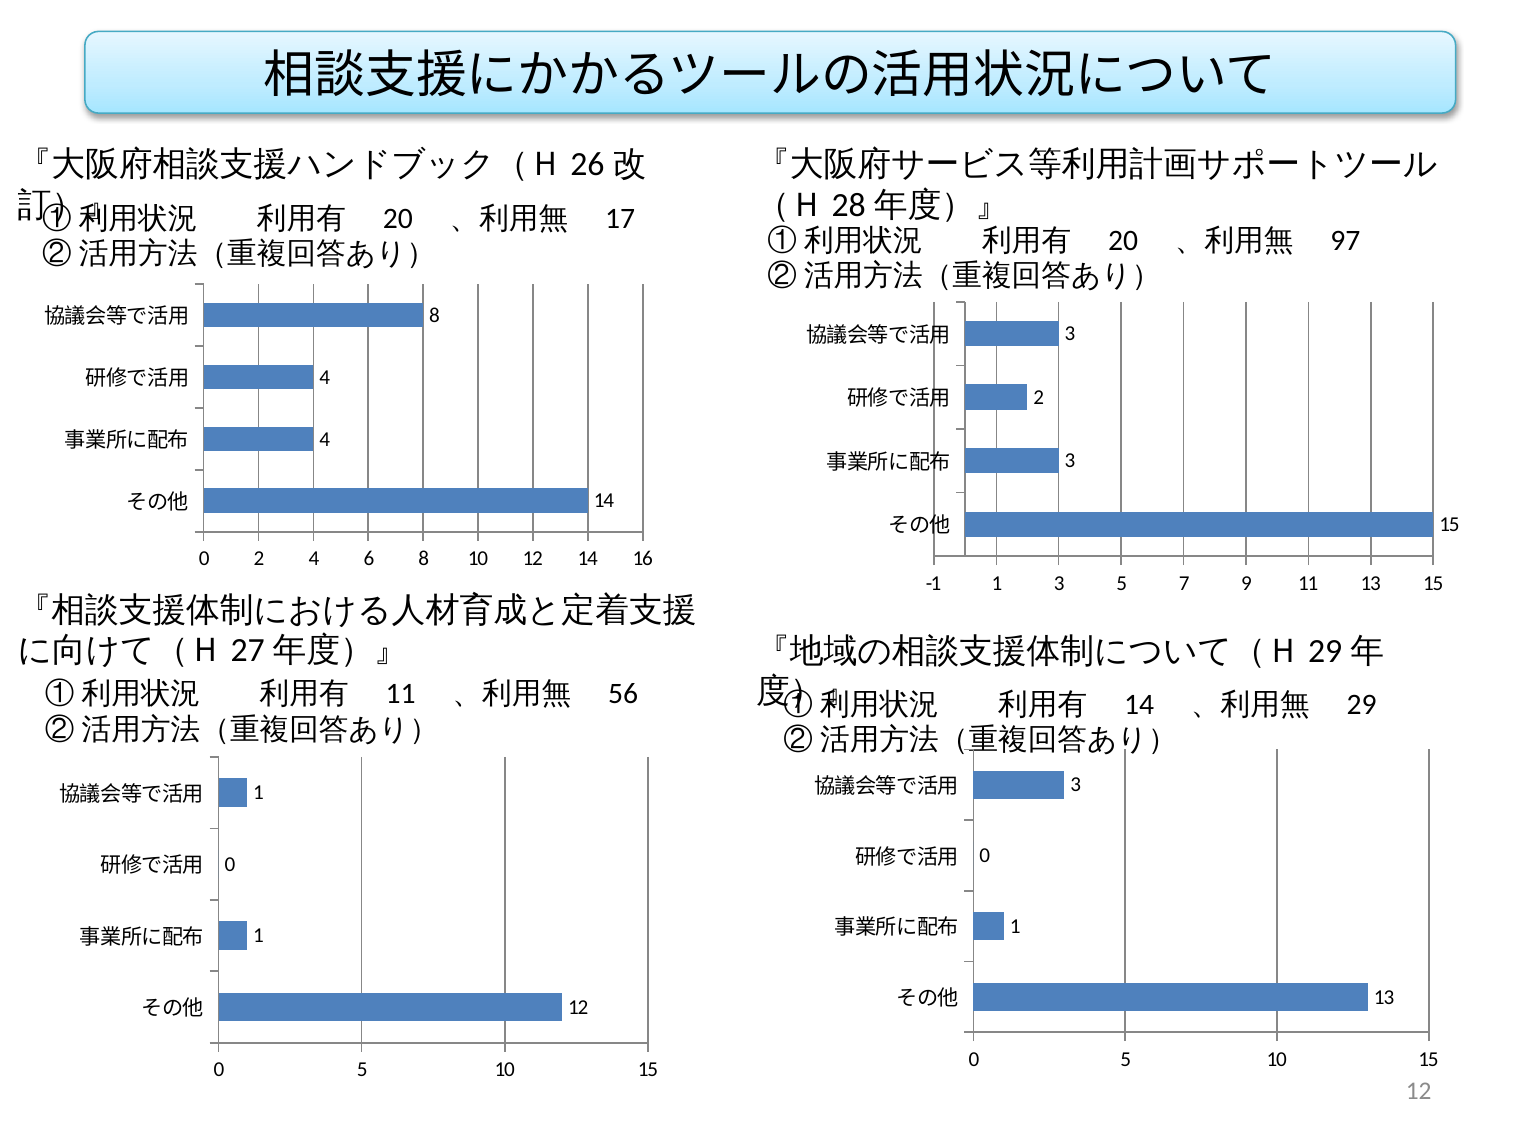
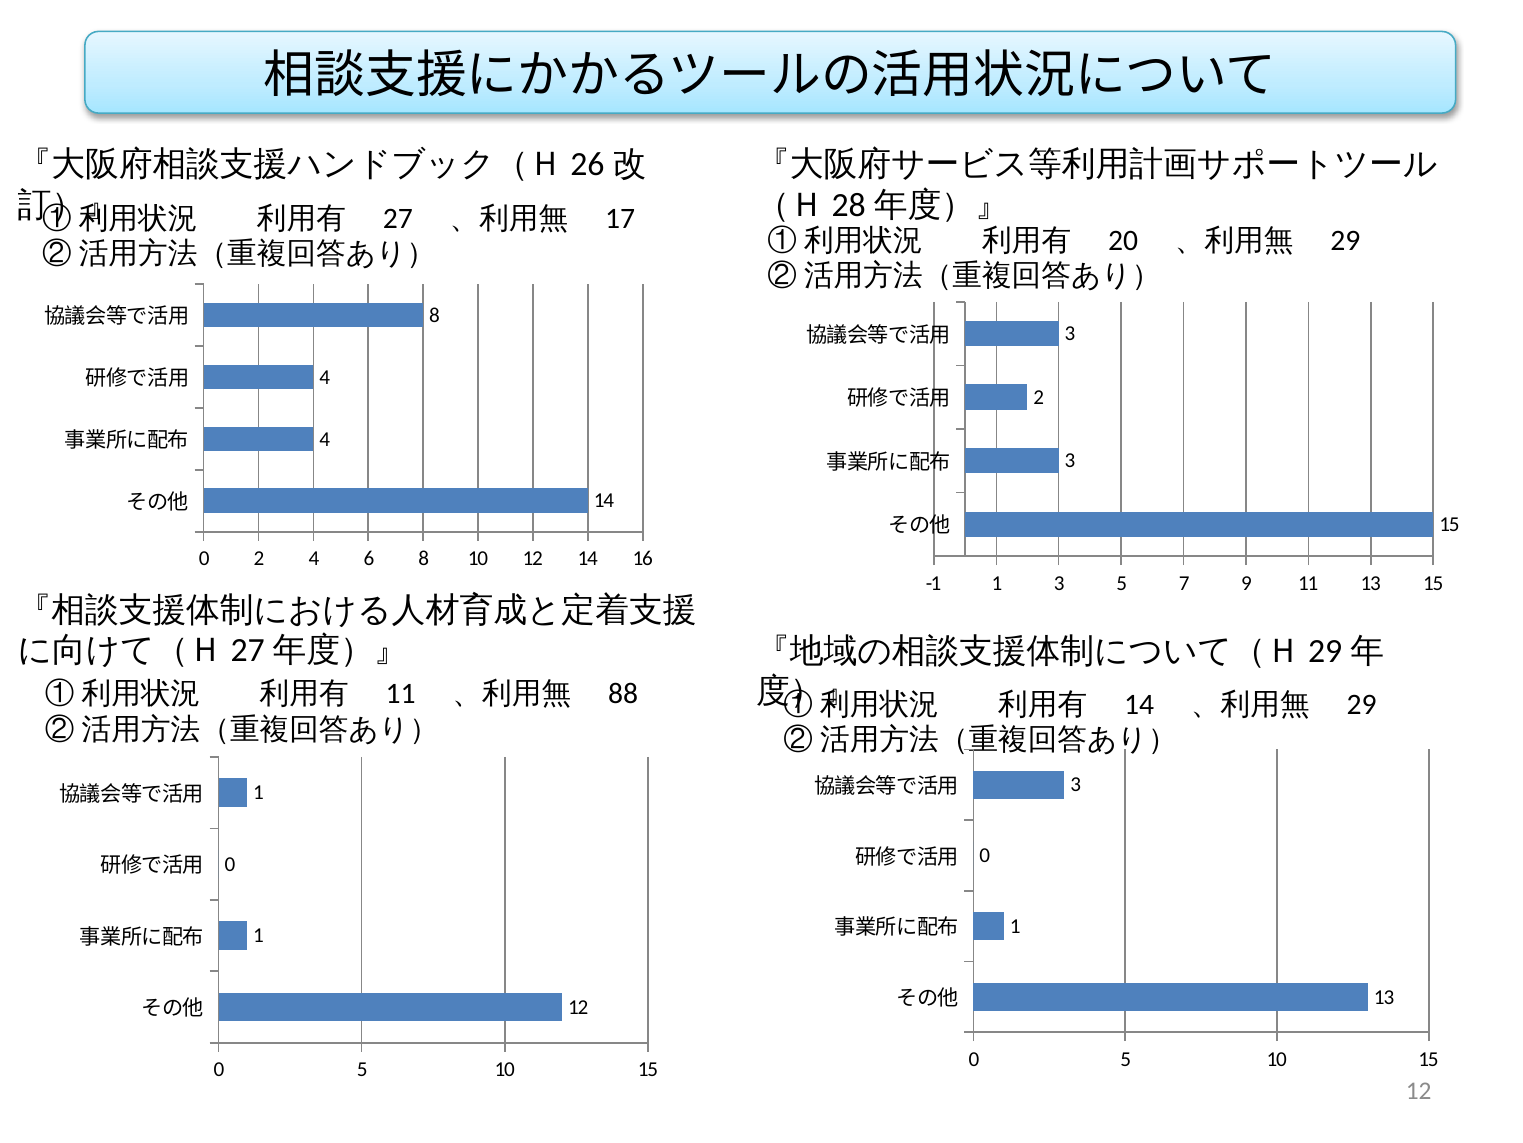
20 at (398, 218): 20 -> 27
97 at (1345, 240): 97 -> 29
56: 56 -> 88
